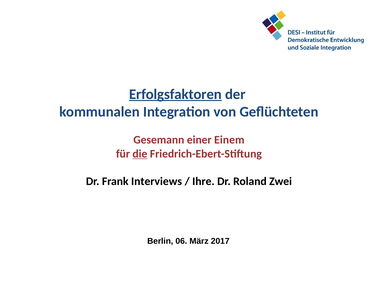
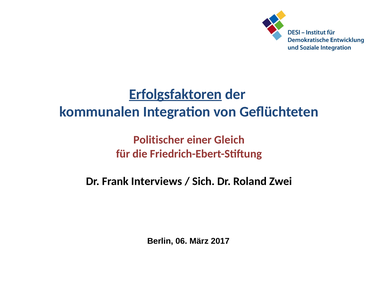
Gesemann: Gesemann -> Politischer
Einem: Einem -> Gleich
die underline: present -> none
Ihre: Ihre -> Sich
